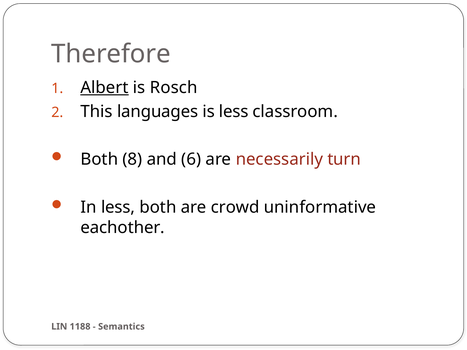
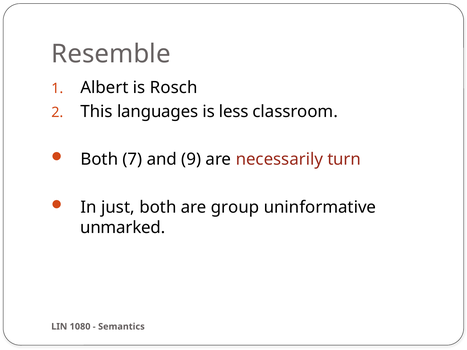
Therefore: Therefore -> Resemble
Albert underline: present -> none
8: 8 -> 7
6: 6 -> 9
In less: less -> just
crowd: crowd -> group
eachother: eachother -> unmarked
1188: 1188 -> 1080
